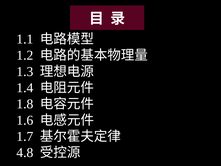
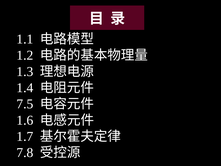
1.8: 1.8 -> 7.5
4.8: 4.8 -> 7.8
